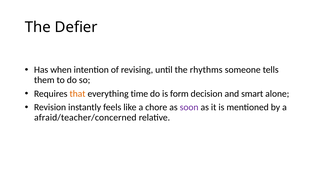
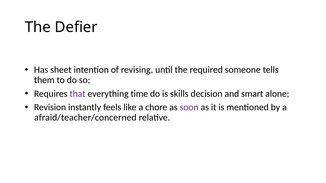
when: when -> sheet
rhythms: rhythms -> required
that colour: orange -> purple
form: form -> skills
